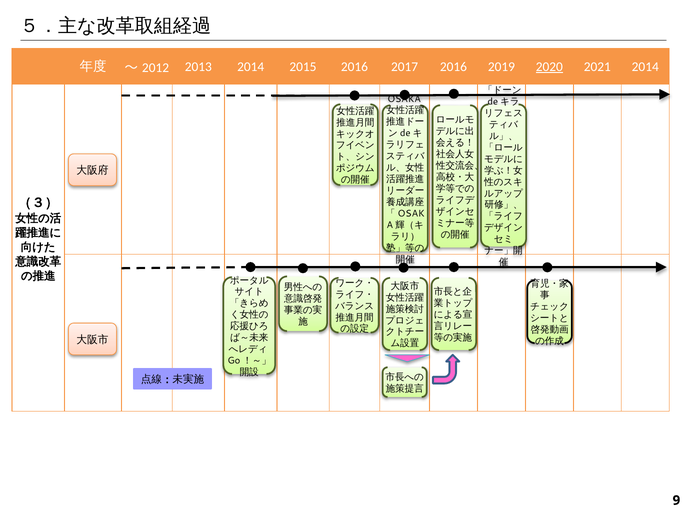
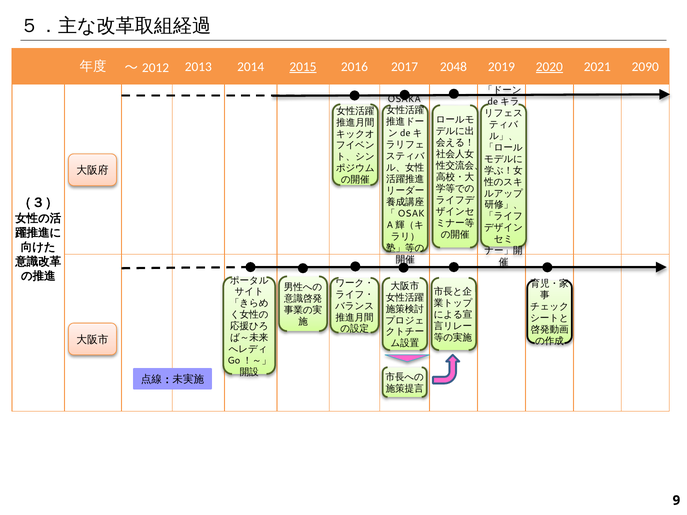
2015 underline: none -> present
2017 2016: 2016 -> 2048
2021 2014: 2014 -> 2090
